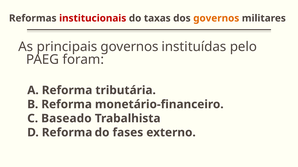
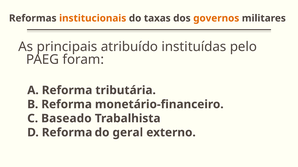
institucionais colour: red -> orange
principais governos: governos -> atribuído
fases: fases -> geral
